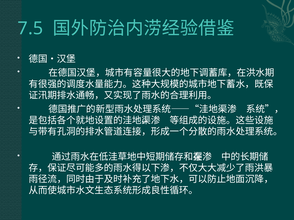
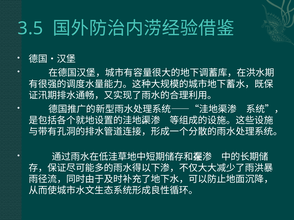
7.5: 7.5 -> 3.5
